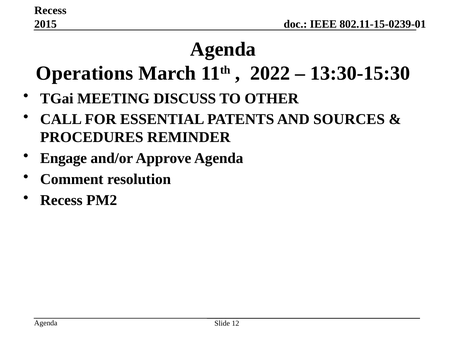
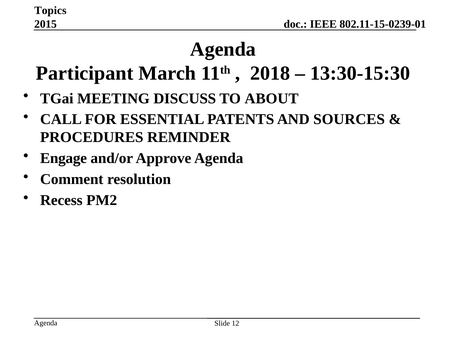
Recess at (50, 11): Recess -> Topics
Operations: Operations -> Participant
2022: 2022 -> 2018
OTHER: OTHER -> ABOUT
